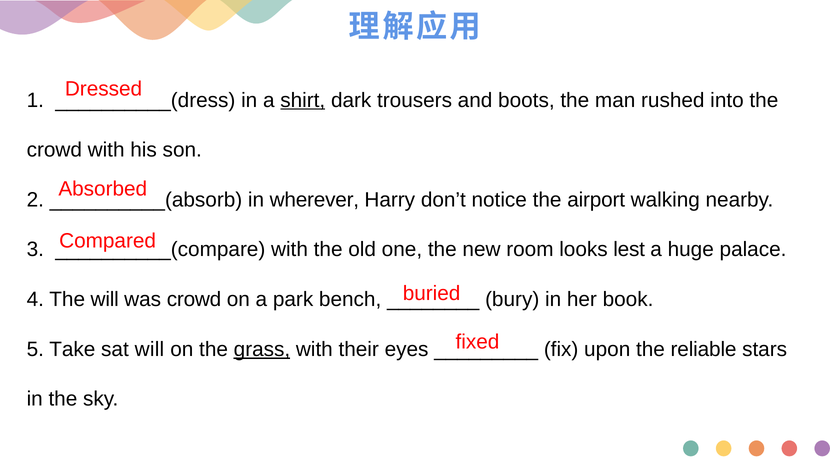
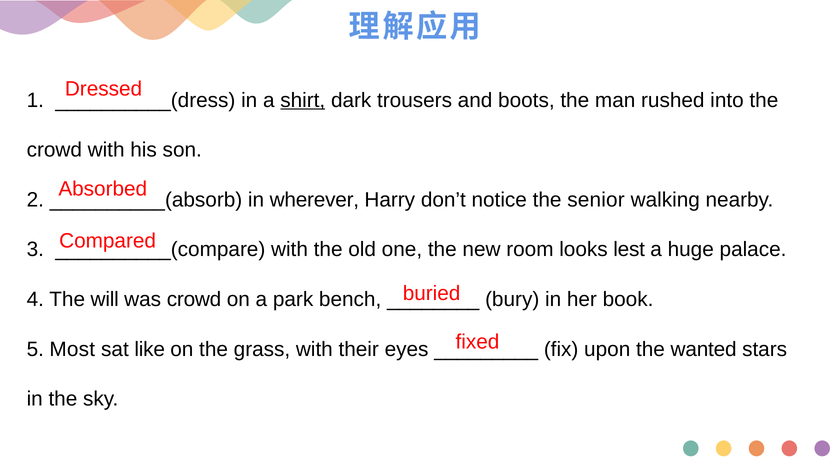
airport: airport -> senior
Take: Take -> Most
sat will: will -> like
grass underline: present -> none
reliable: reliable -> wanted
